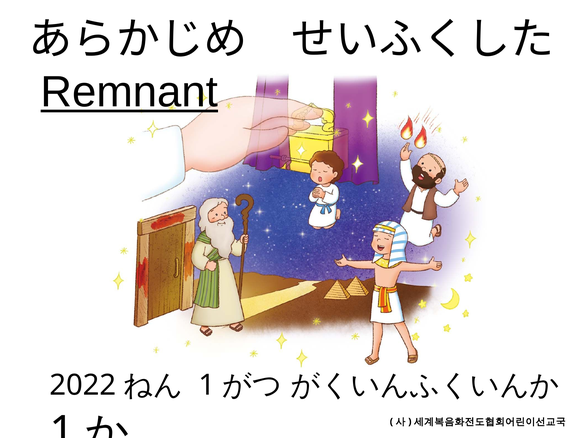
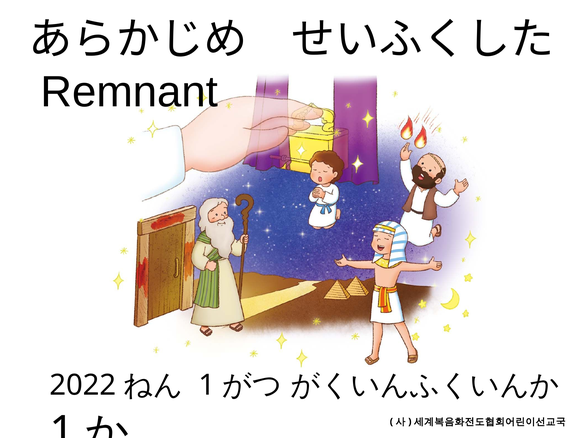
Remnant underline: present -> none
